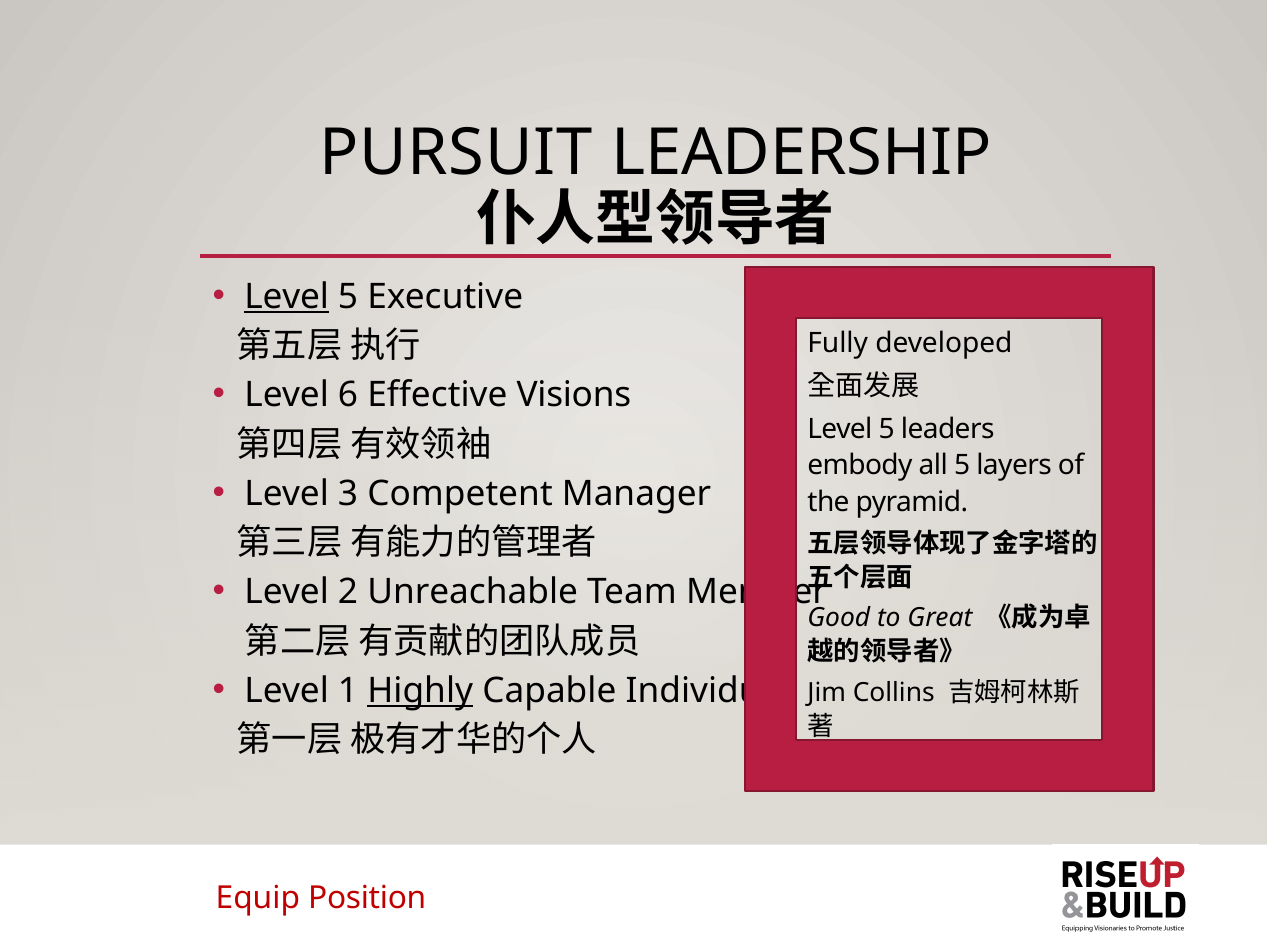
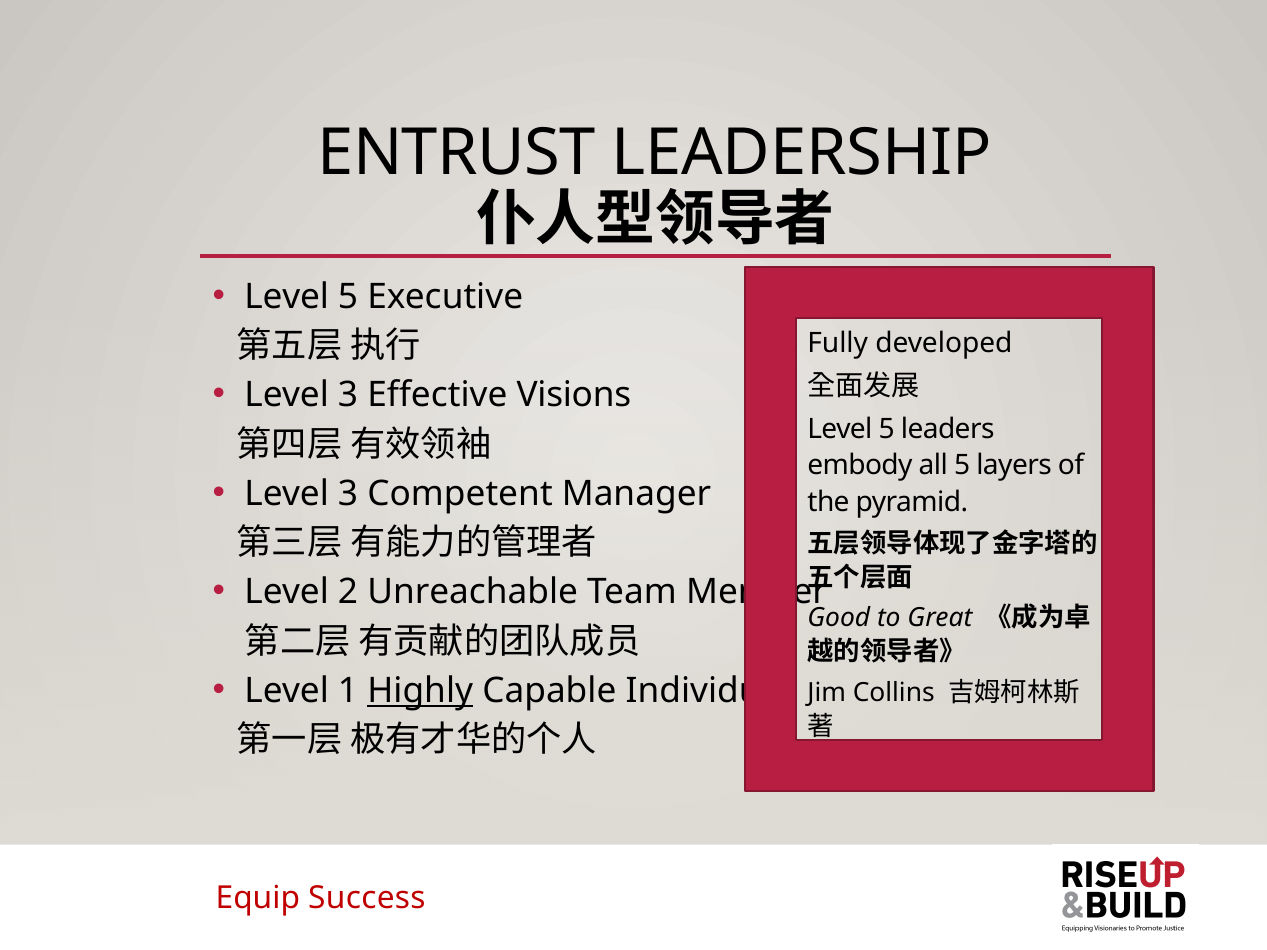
PURSUIT: PURSUIT -> ENTRUST
Level at (287, 297) underline: present -> none
6 at (348, 395): 6 -> 3
Position: Position -> Success
